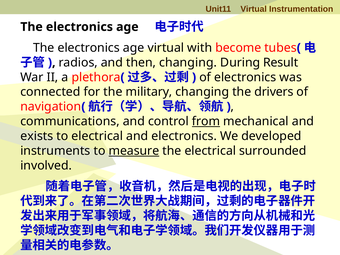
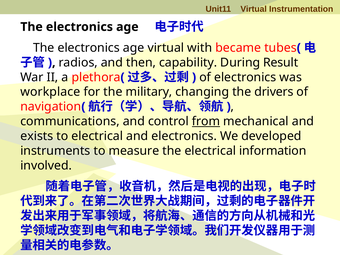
become: become -> became
then changing: changing -> capability
connected: connected -> workplace
measure underline: present -> none
surrounded: surrounded -> information
